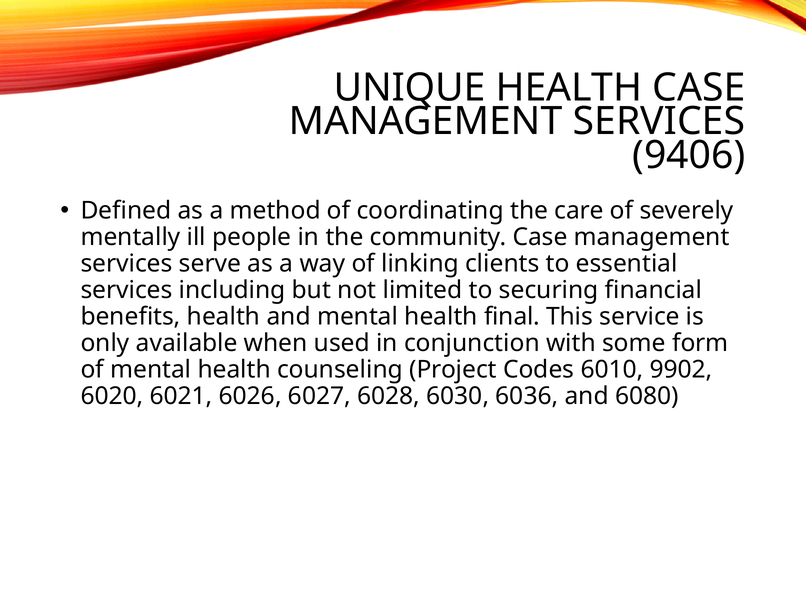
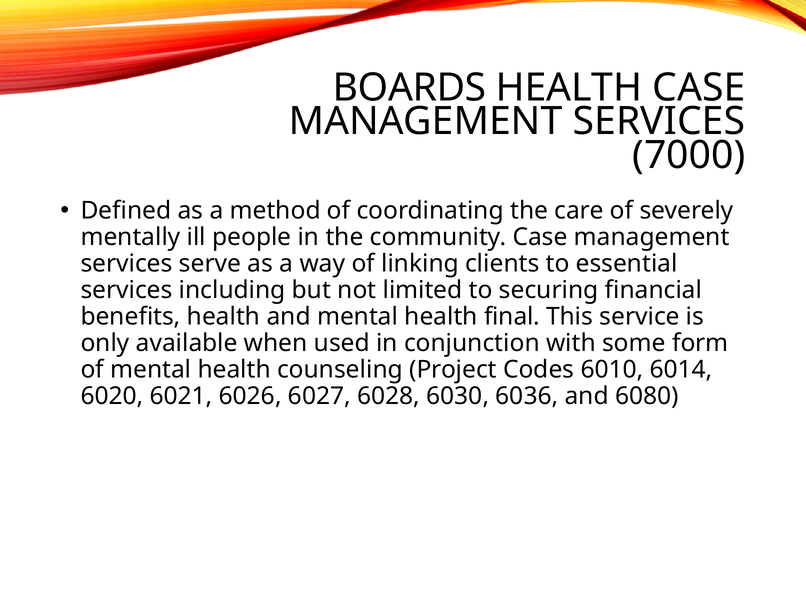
UNIQUE: UNIQUE -> BOARDS
9406: 9406 -> 7000
9902: 9902 -> 6014
